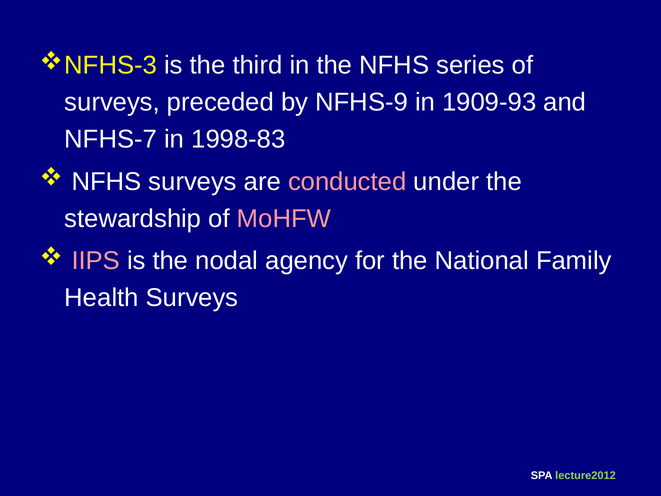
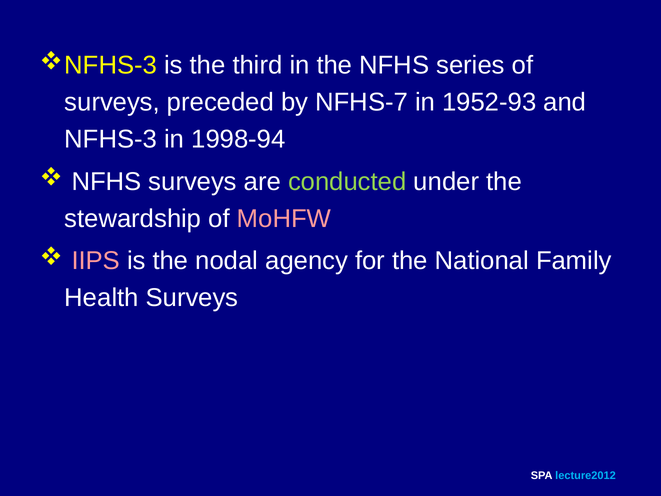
NFHS-9: NFHS-9 -> NFHS-7
1909-93: 1909-93 -> 1952-93
NFHS-7: NFHS-7 -> NFHS-3
1998-83: 1998-83 -> 1998-94
conducted colour: pink -> light green
lecture2012 colour: light green -> light blue
